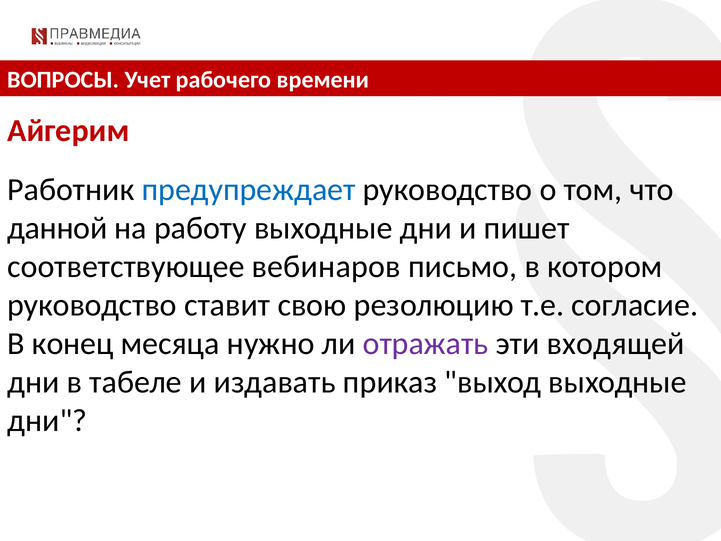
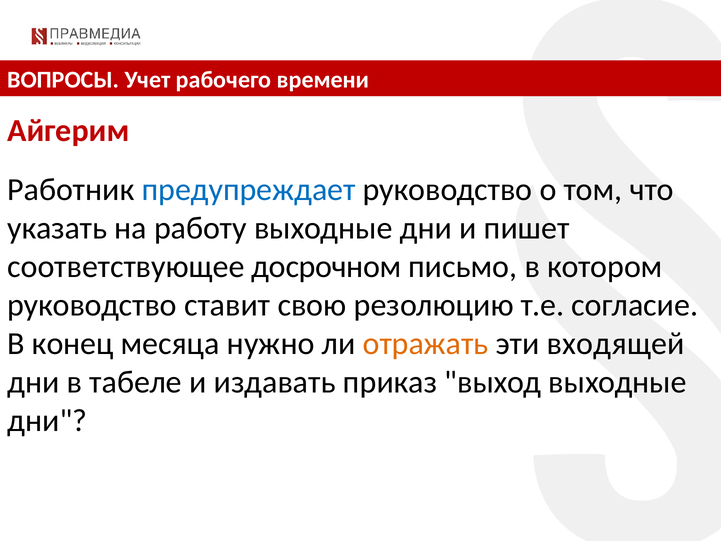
данной: данной -> указать
вебинаров: вебинаров -> досрочном
отражать colour: purple -> orange
